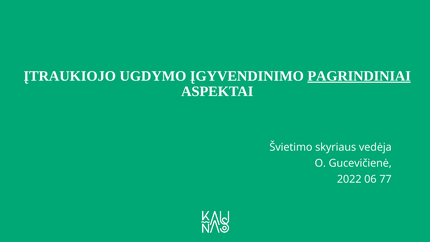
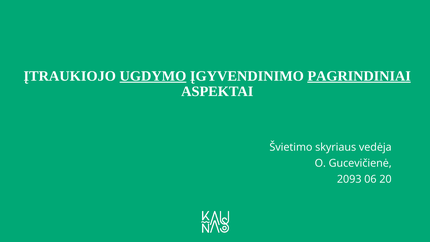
UGDYMO underline: none -> present
2022: 2022 -> 2093
77: 77 -> 20
